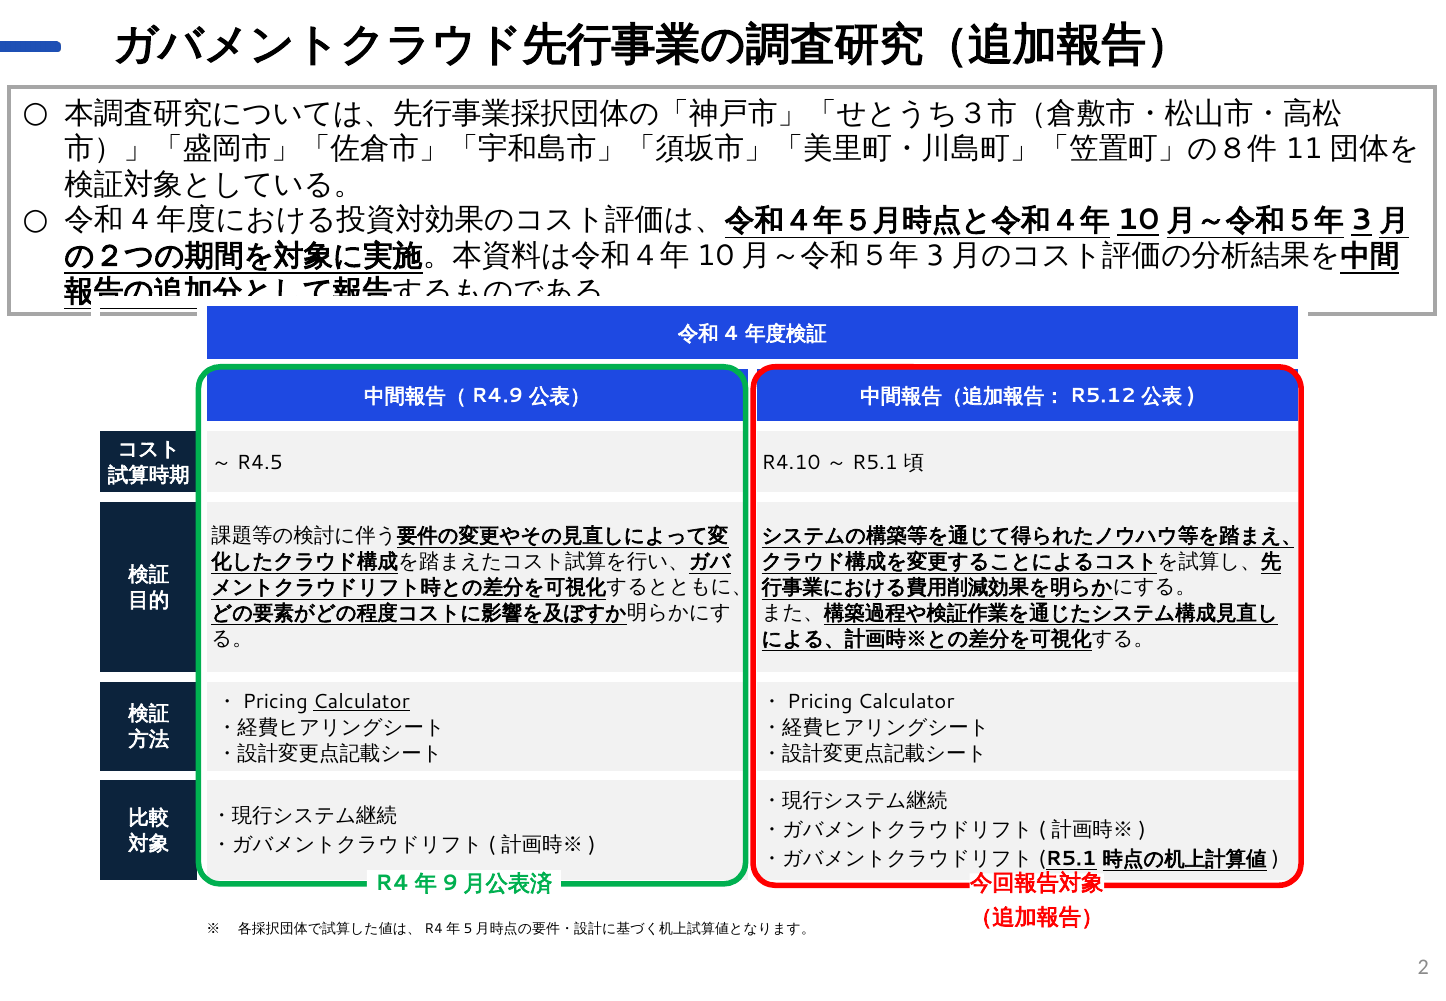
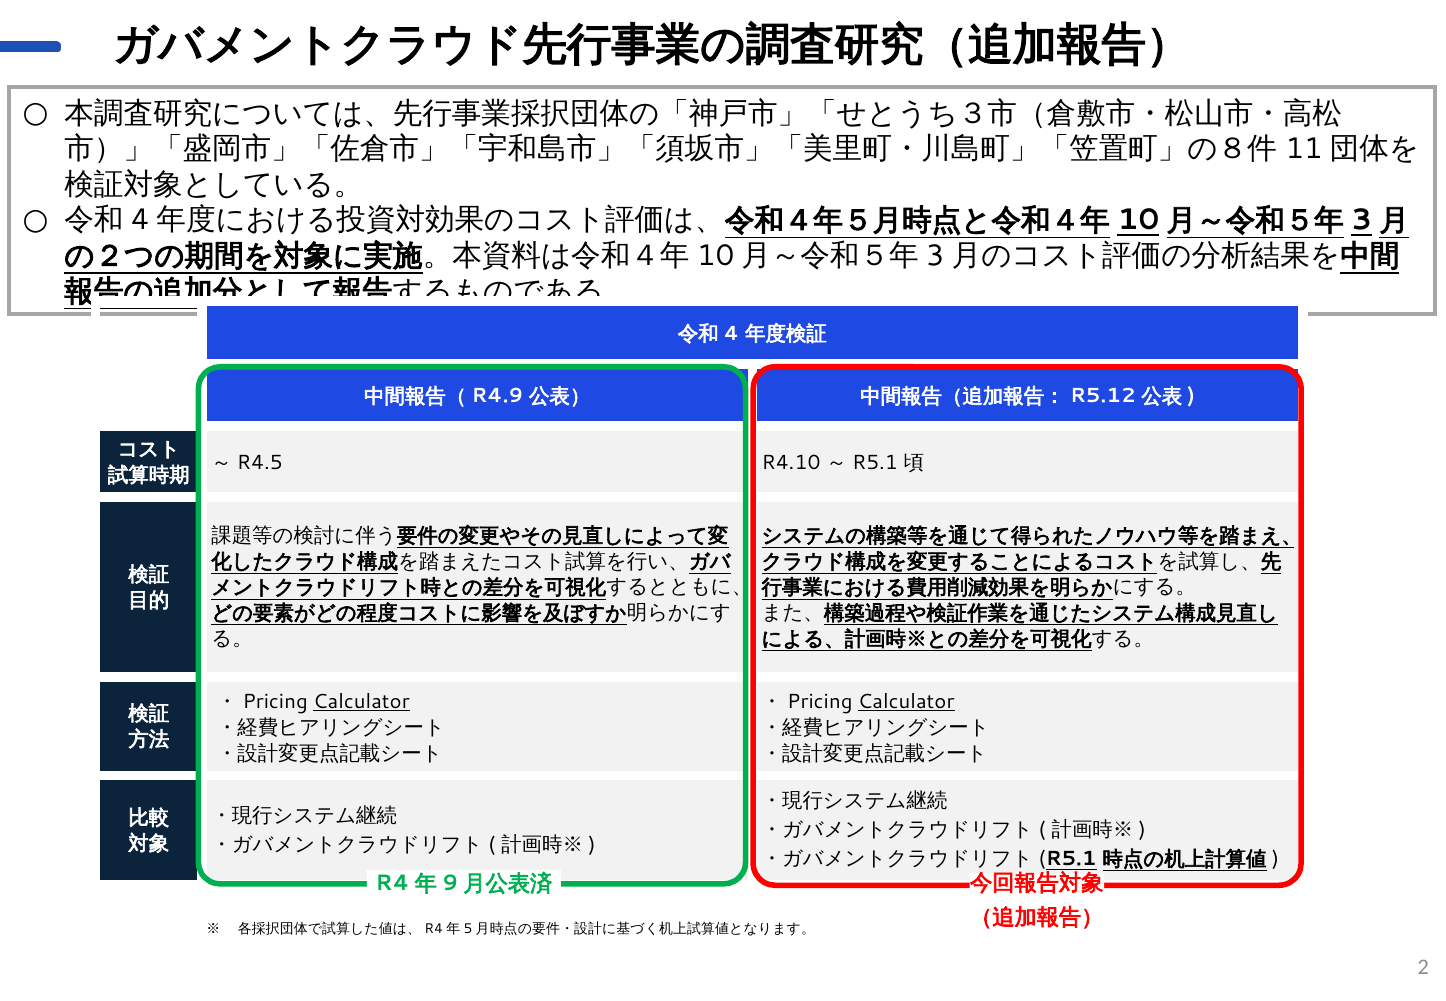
Calculator at (906, 702) underline: none -> present
